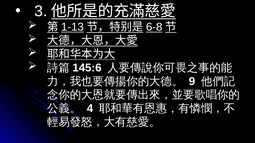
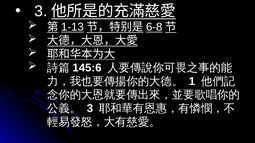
9: 9 -> 1
4 at (90, 109): 4 -> 3
